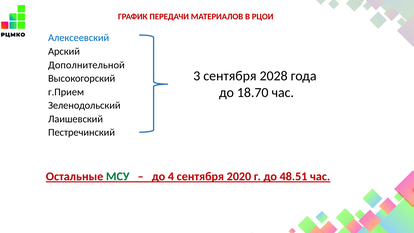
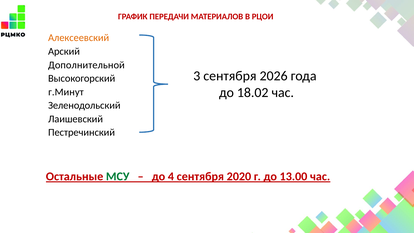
Алексеевский colour: blue -> orange
2028: 2028 -> 2026
18.70: 18.70 -> 18.02
г.Прием: г.Прием -> г.Минут
48.51: 48.51 -> 13.00
